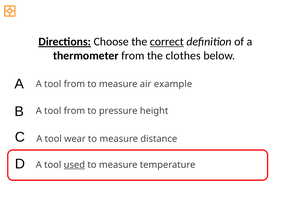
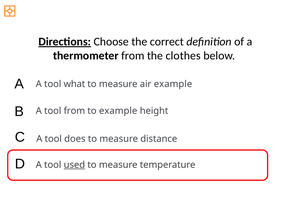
correct underline: present -> none
from at (74, 84): from -> what
to pressure: pressure -> example
wear: wear -> does
